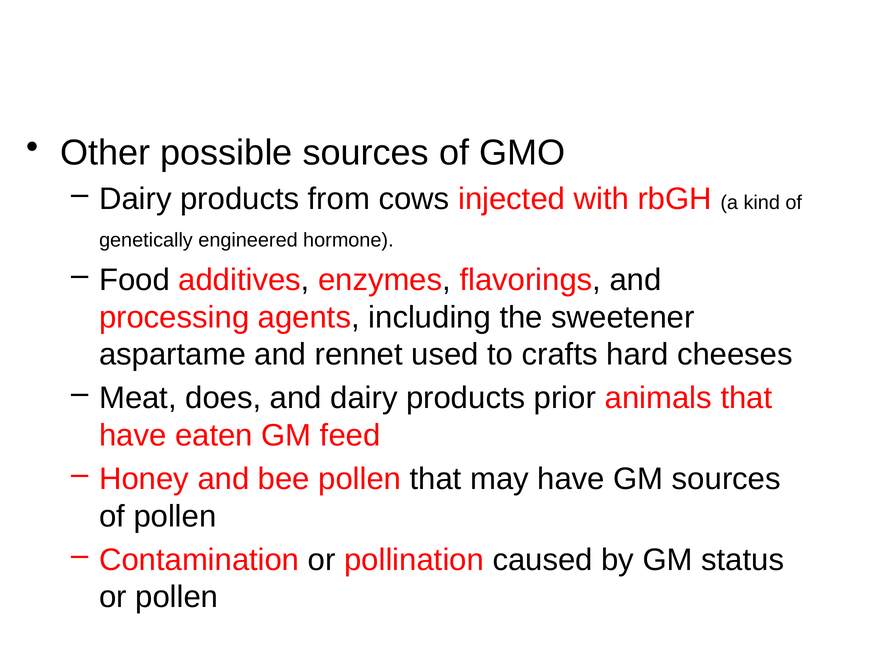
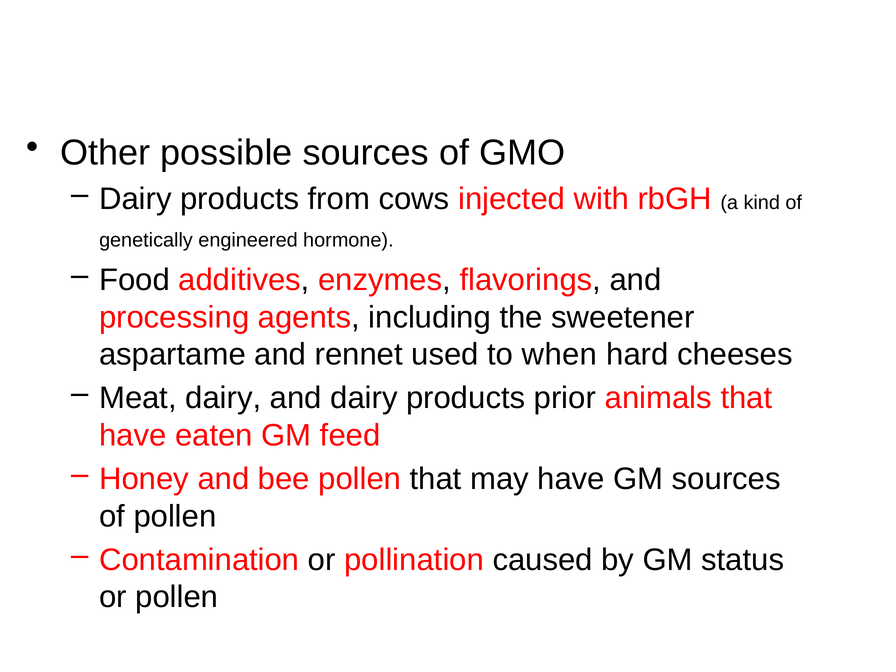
crafts: crafts -> when
Meat does: does -> dairy
